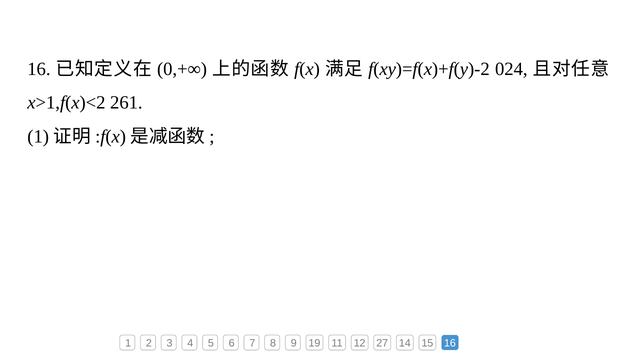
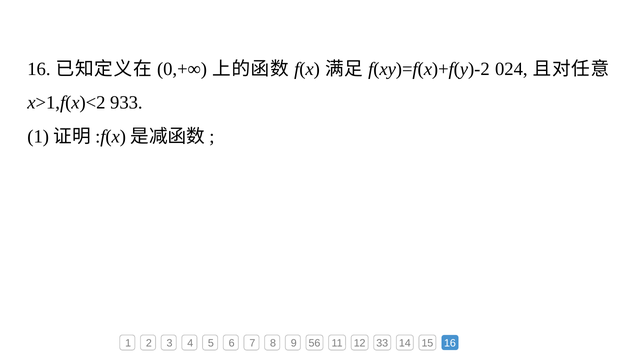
261: 261 -> 933
19: 19 -> 56
27: 27 -> 33
